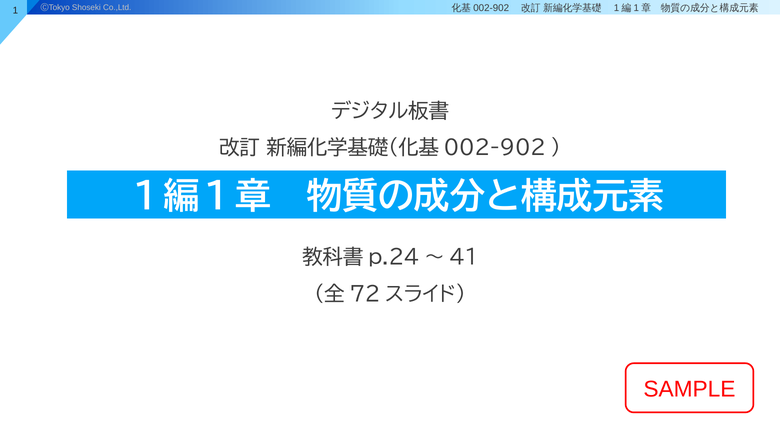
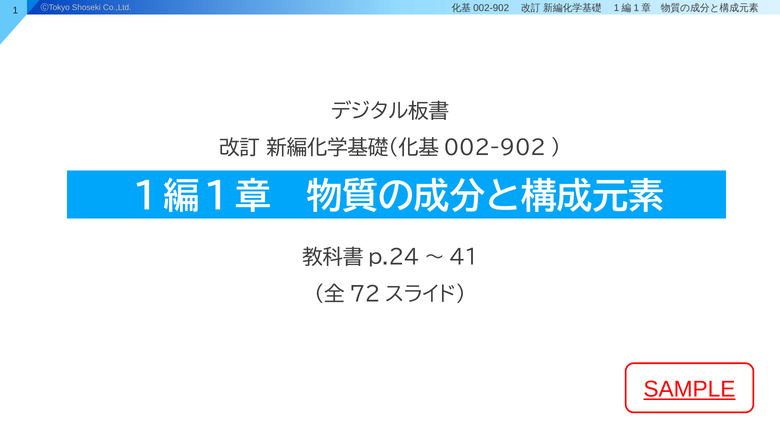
SAMPLE underline: none -> present
